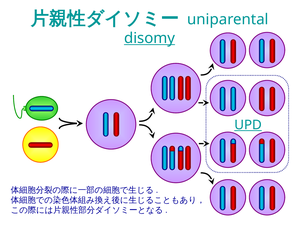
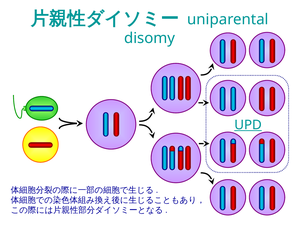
disomy underline: present -> none
